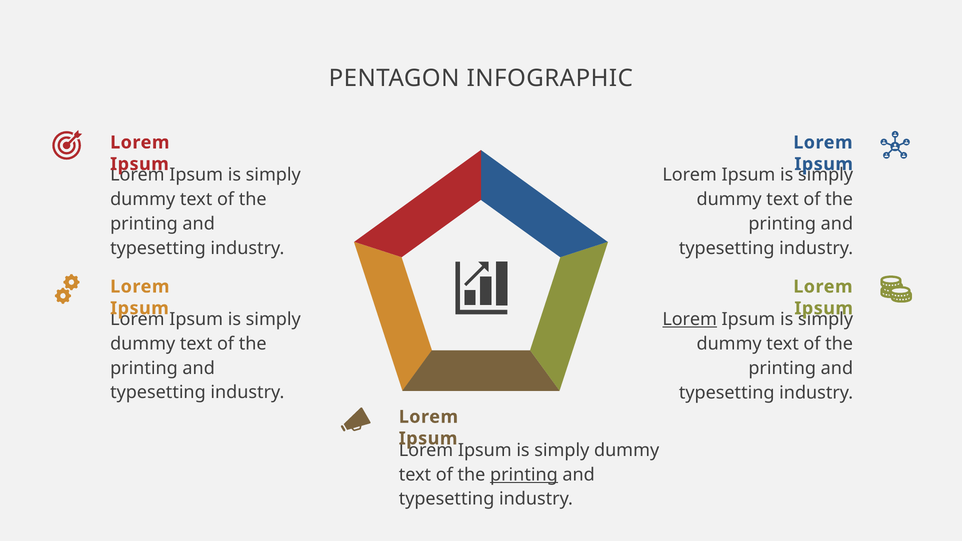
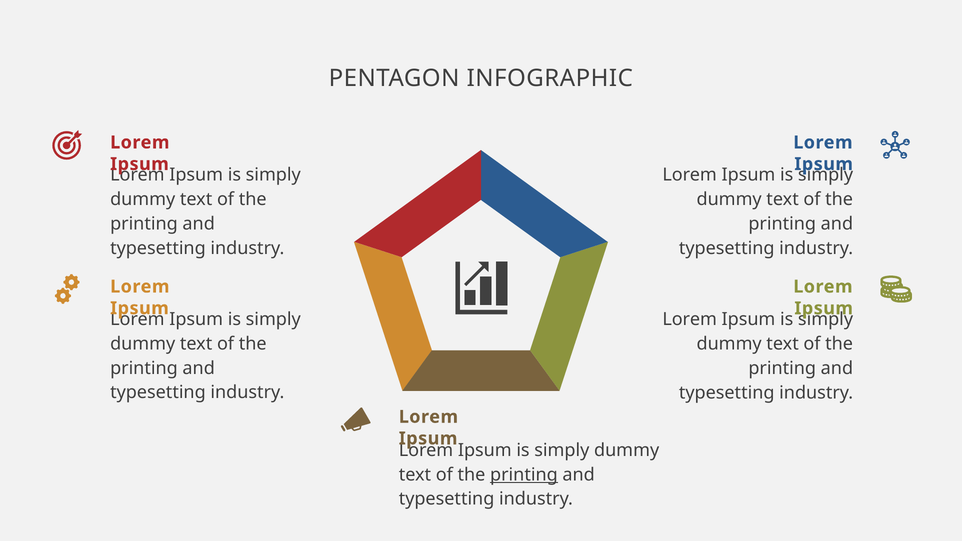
Lorem at (690, 319) underline: present -> none
